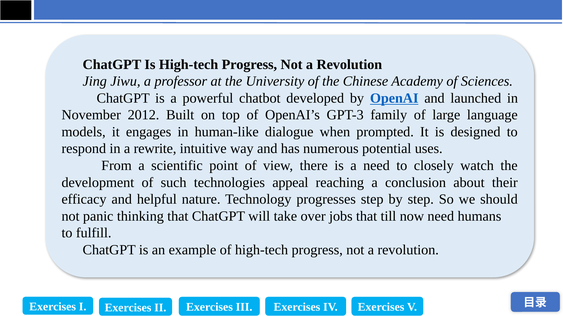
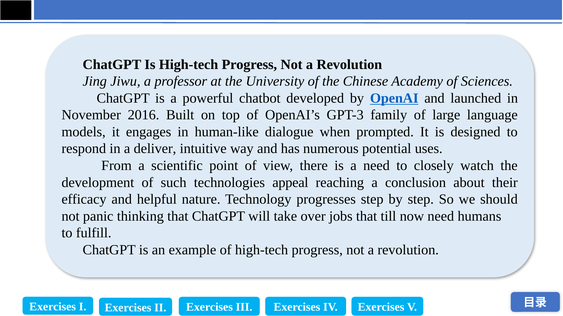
2012: 2012 -> 2016
rewrite: rewrite -> deliver
